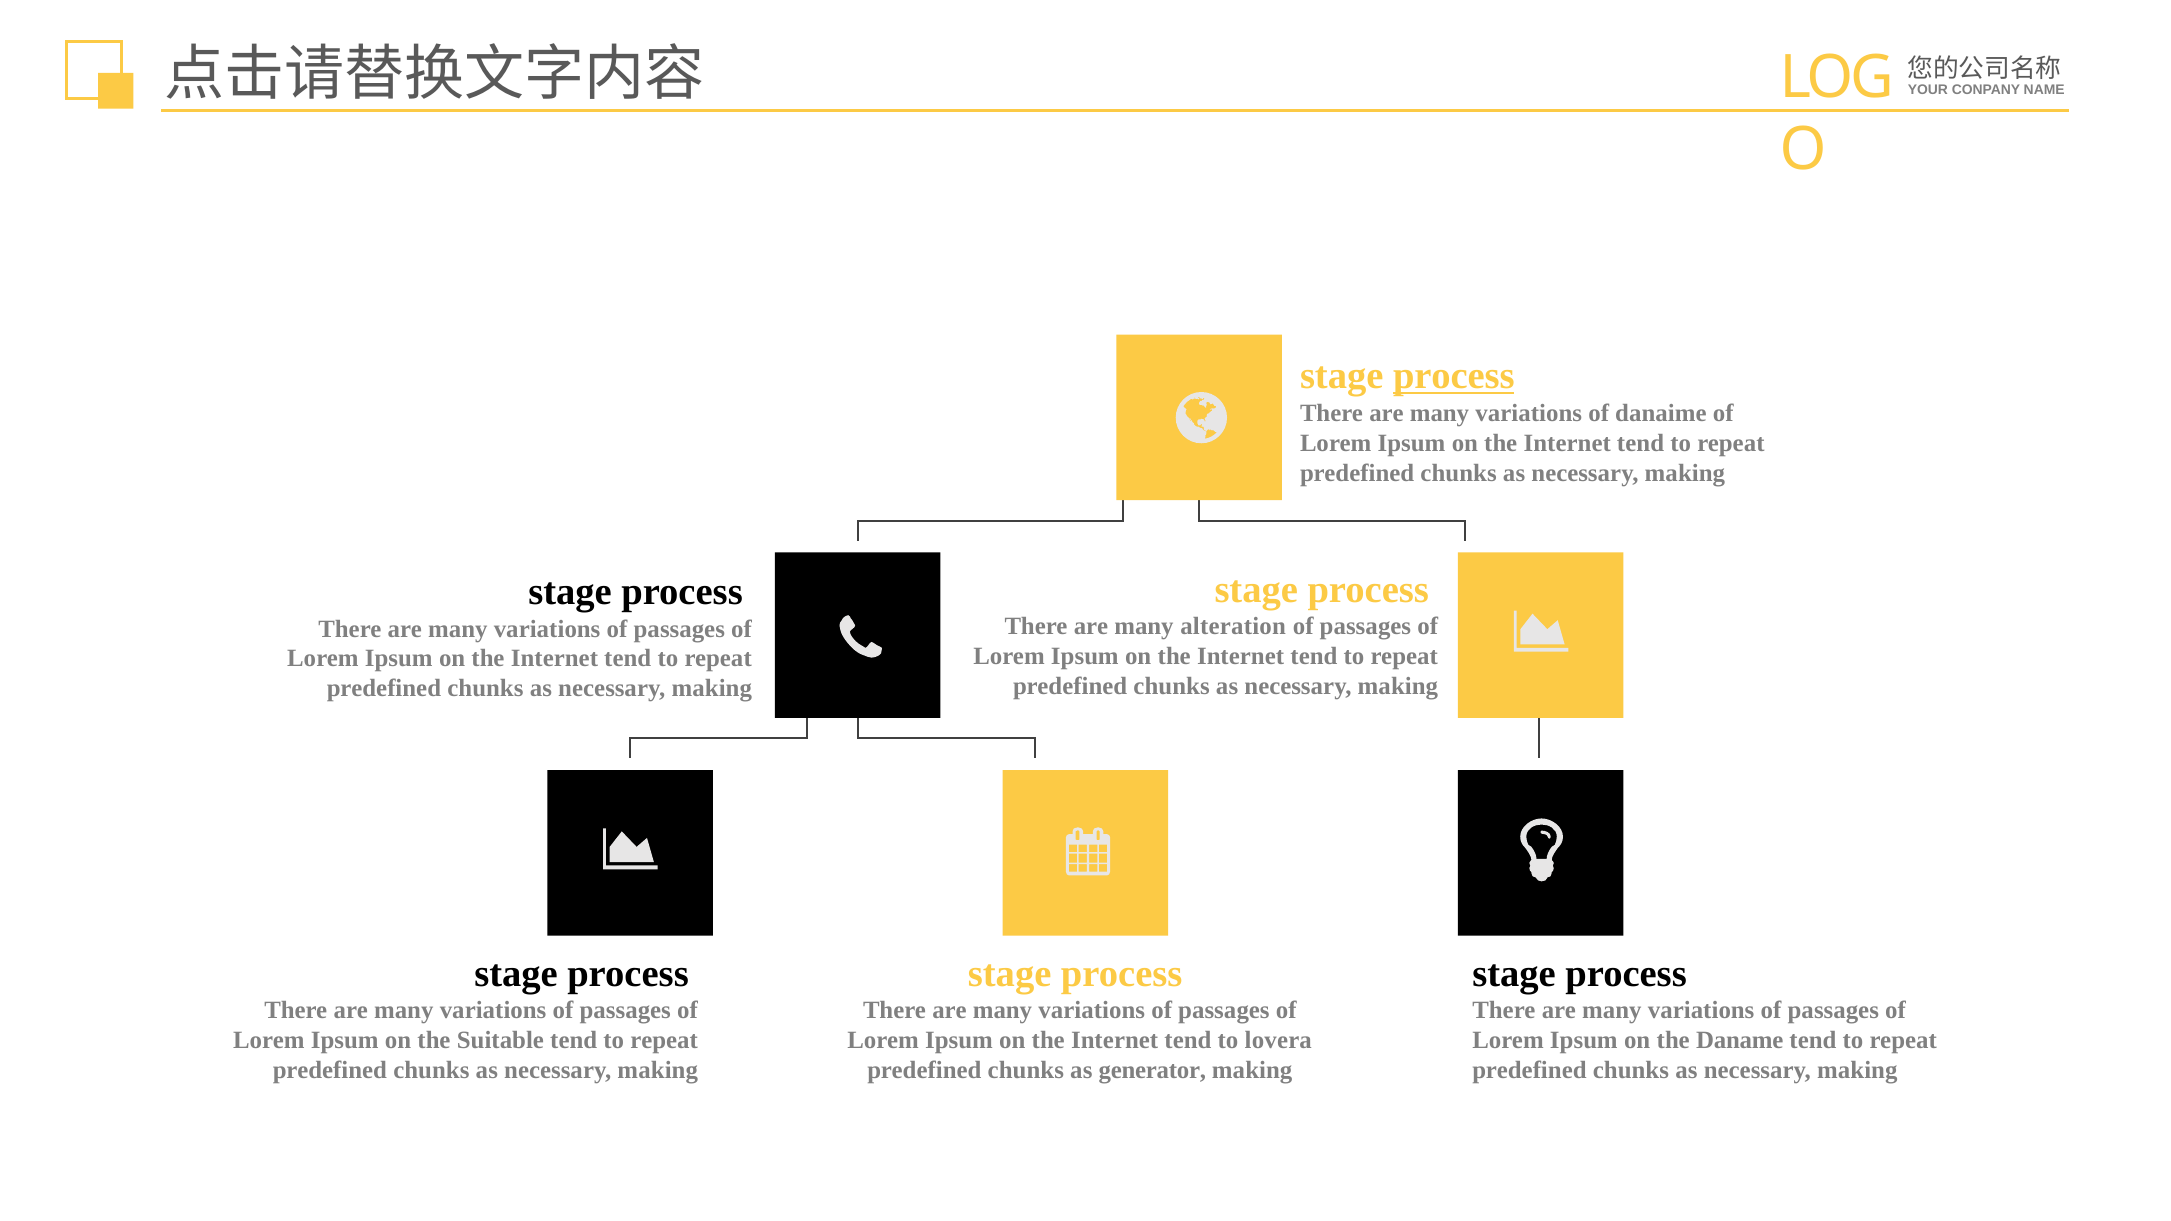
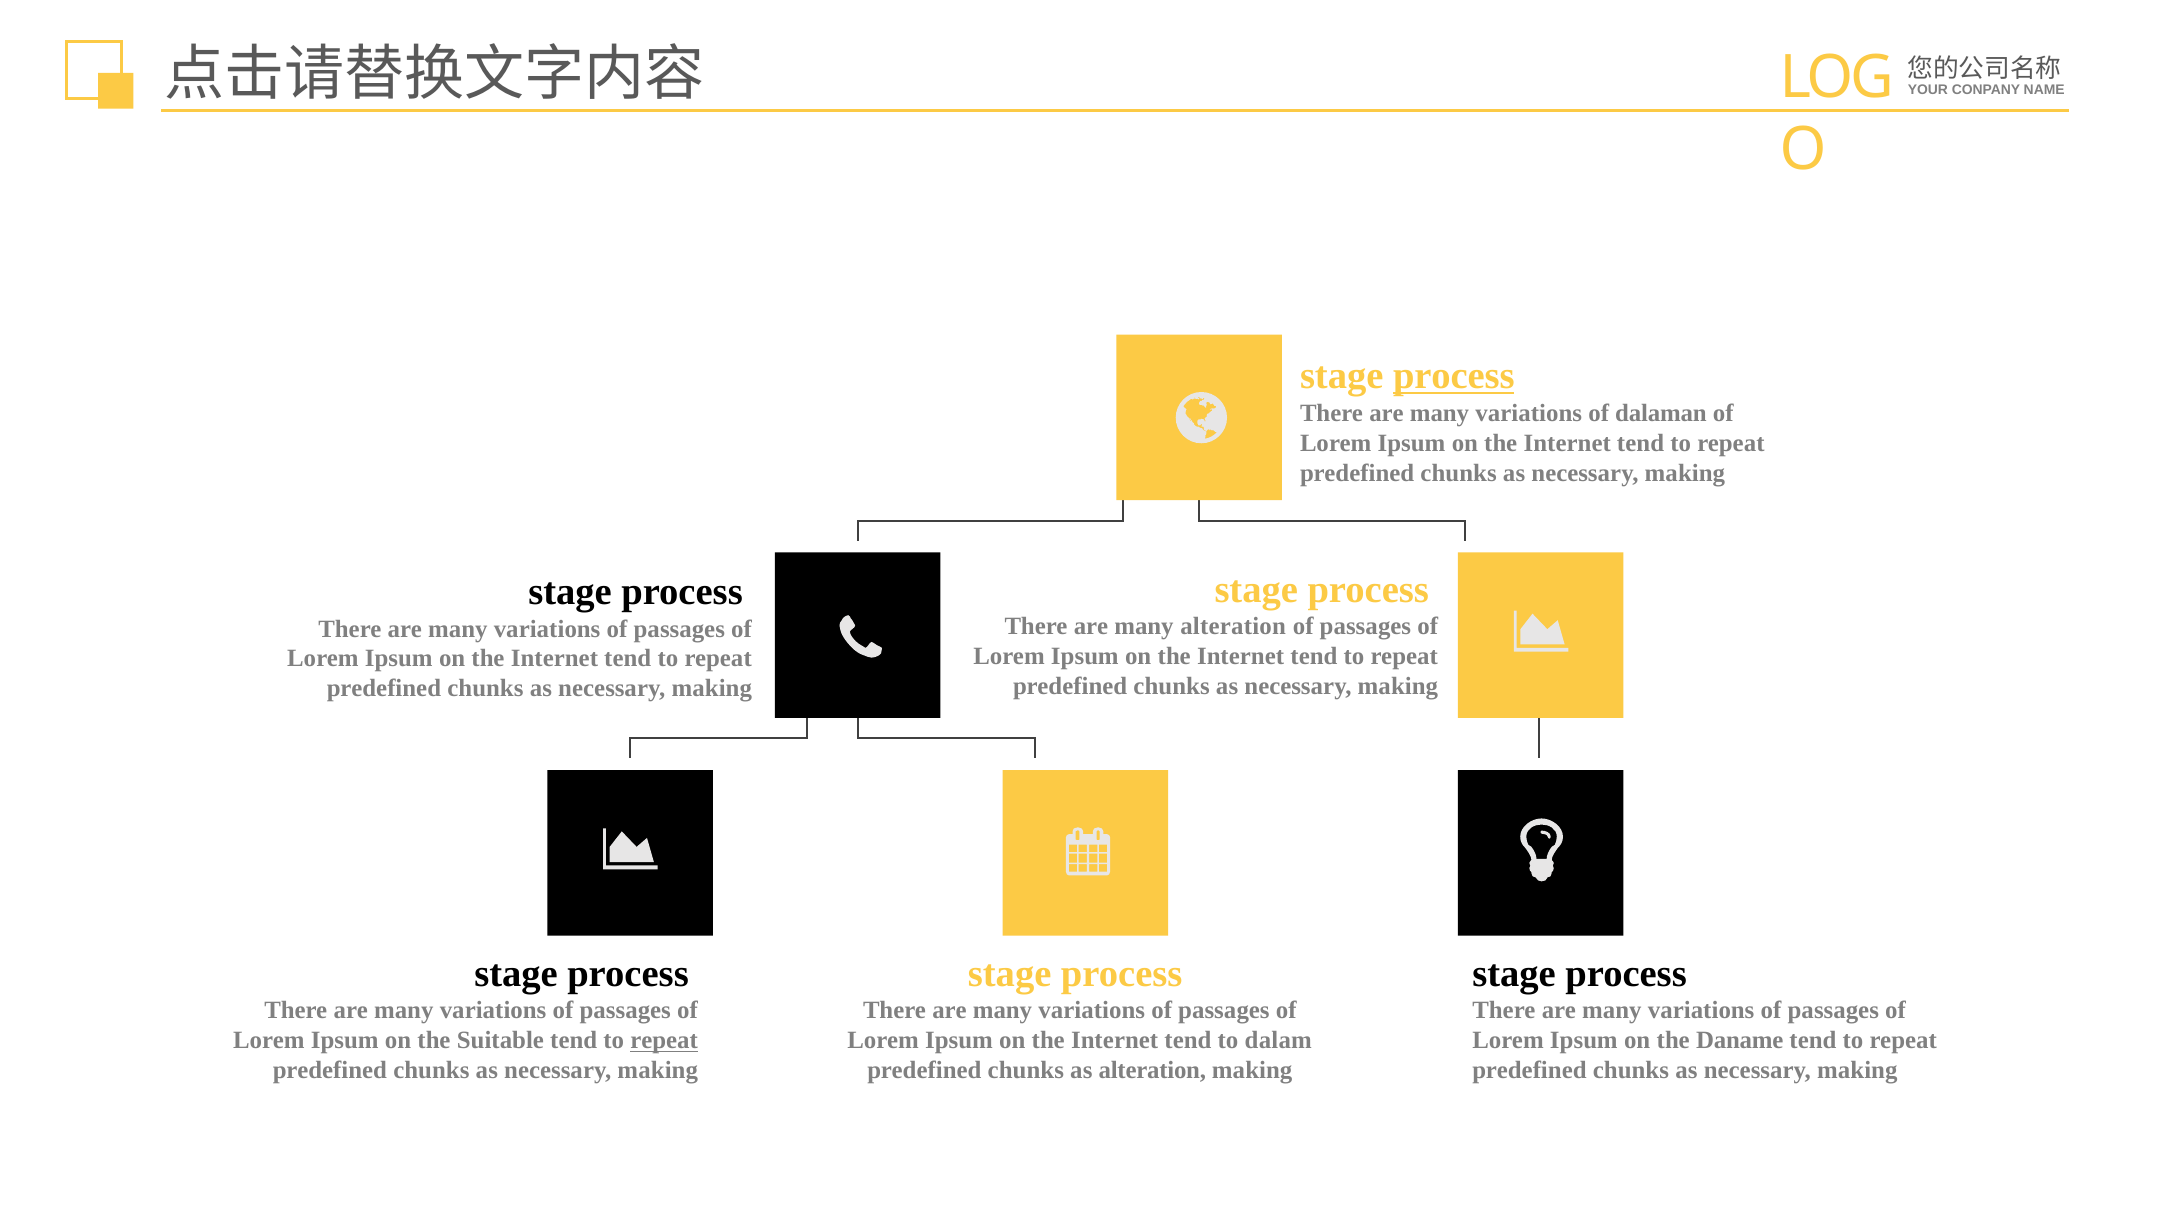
danaime: danaime -> dalaman
repeat at (664, 1041) underline: none -> present
lovera: lovera -> dalam
as generator: generator -> alteration
